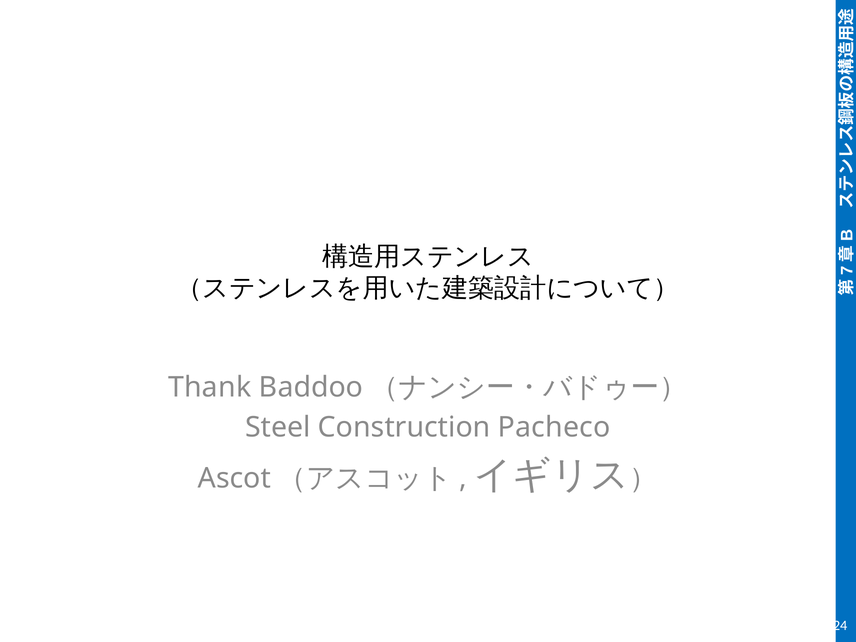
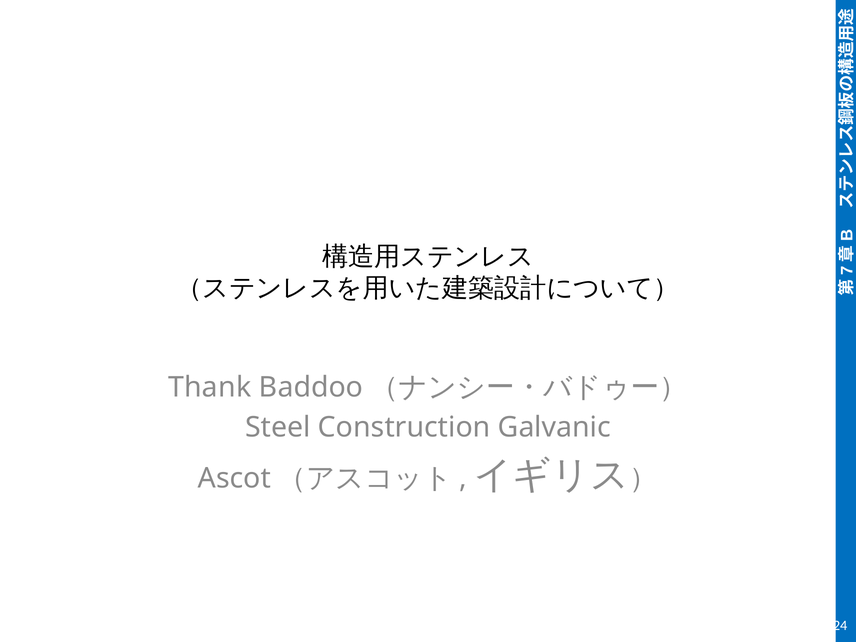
Pacheco: Pacheco -> Galvanic
